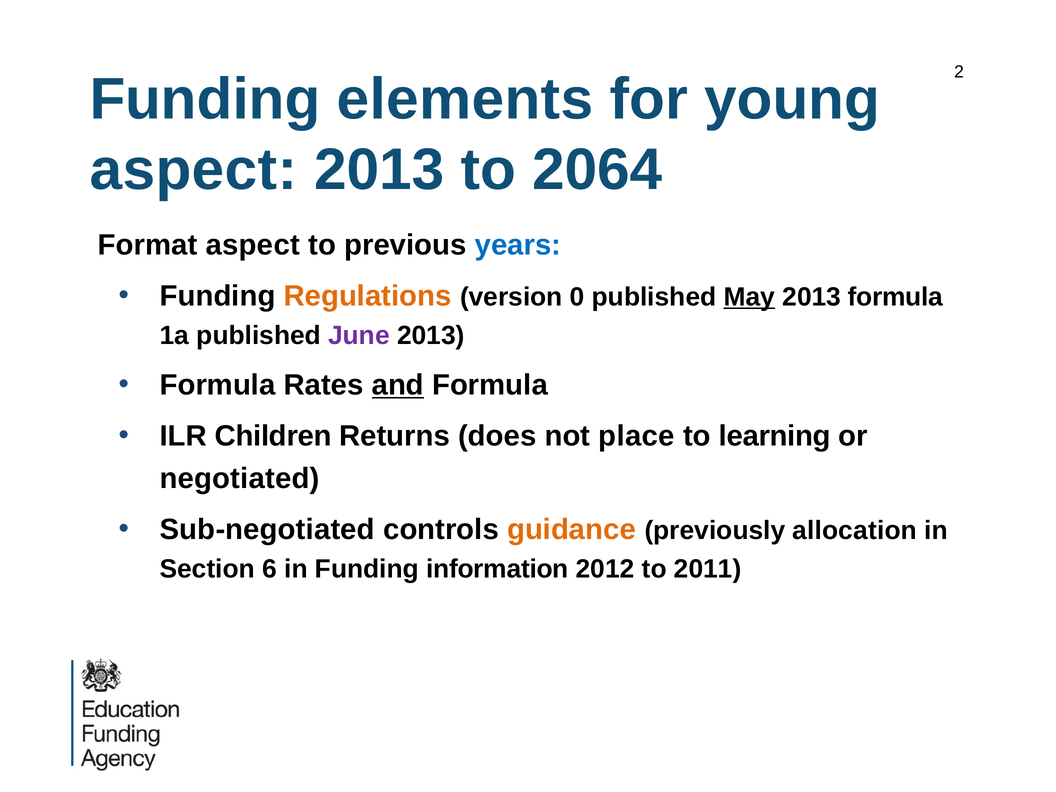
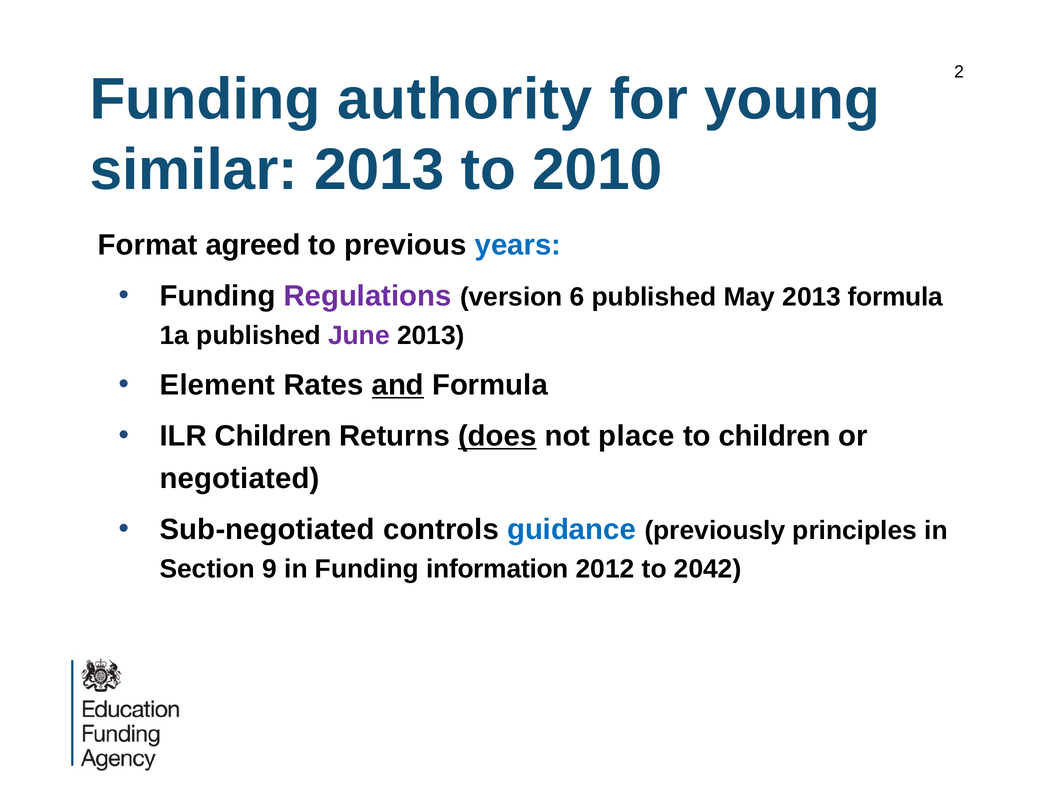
elements: elements -> authority
aspect at (193, 170): aspect -> similar
2064: 2064 -> 2010
Format aspect: aspect -> agreed
Regulations colour: orange -> purple
0: 0 -> 6
May underline: present -> none
Formula at (218, 385): Formula -> Element
does underline: none -> present
to learning: learning -> children
guidance colour: orange -> blue
allocation: allocation -> principles
6: 6 -> 9
2011: 2011 -> 2042
